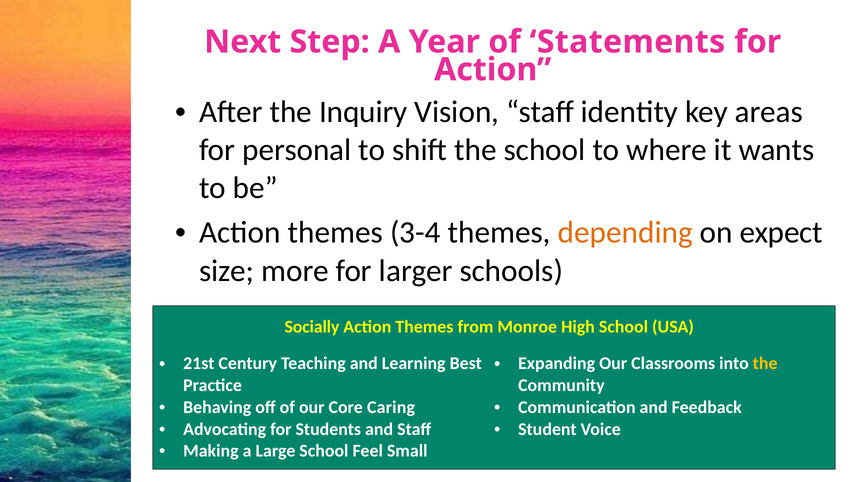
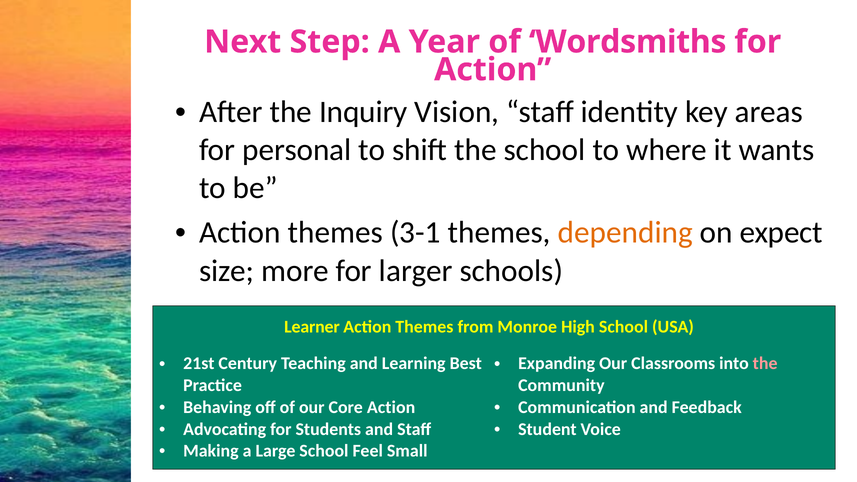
Statements: Statements -> Wordsmiths
3-4: 3-4 -> 3-1
Socially: Socially -> Learner
the at (765, 364) colour: yellow -> pink
Core Caring: Caring -> Action
